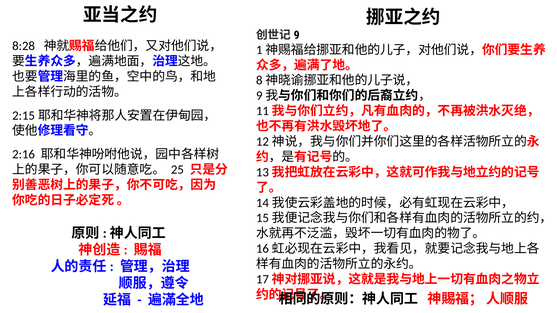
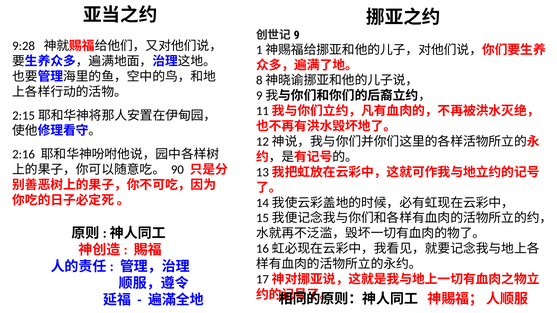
8:28: 8:28 -> 9:28
25: 25 -> 90
